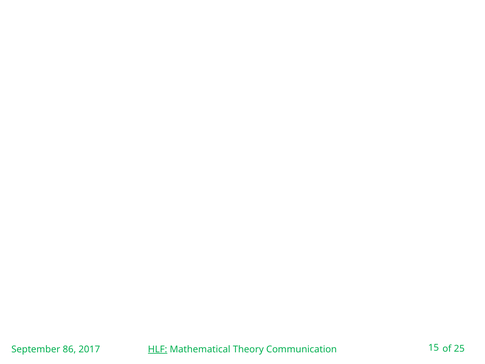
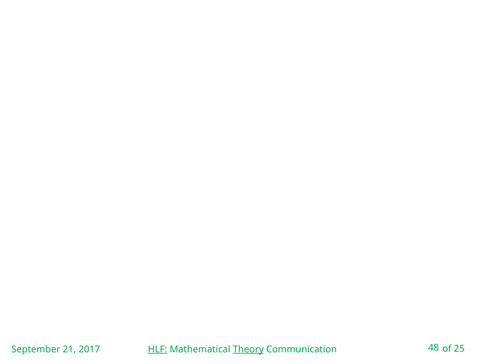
86: 86 -> 21
Theory underline: none -> present
15: 15 -> 48
